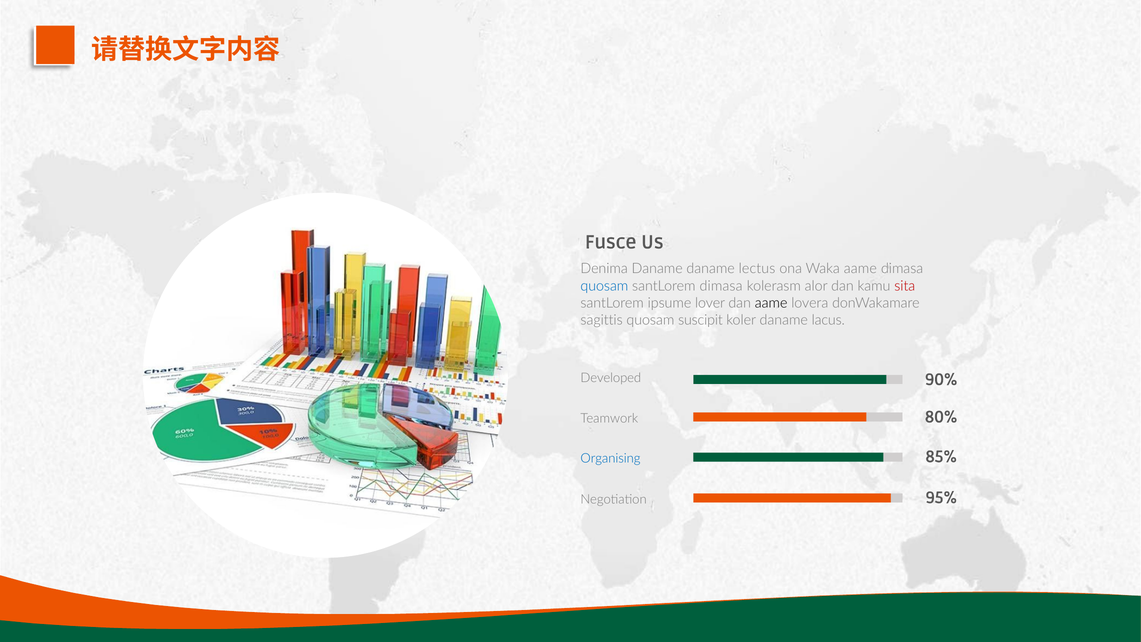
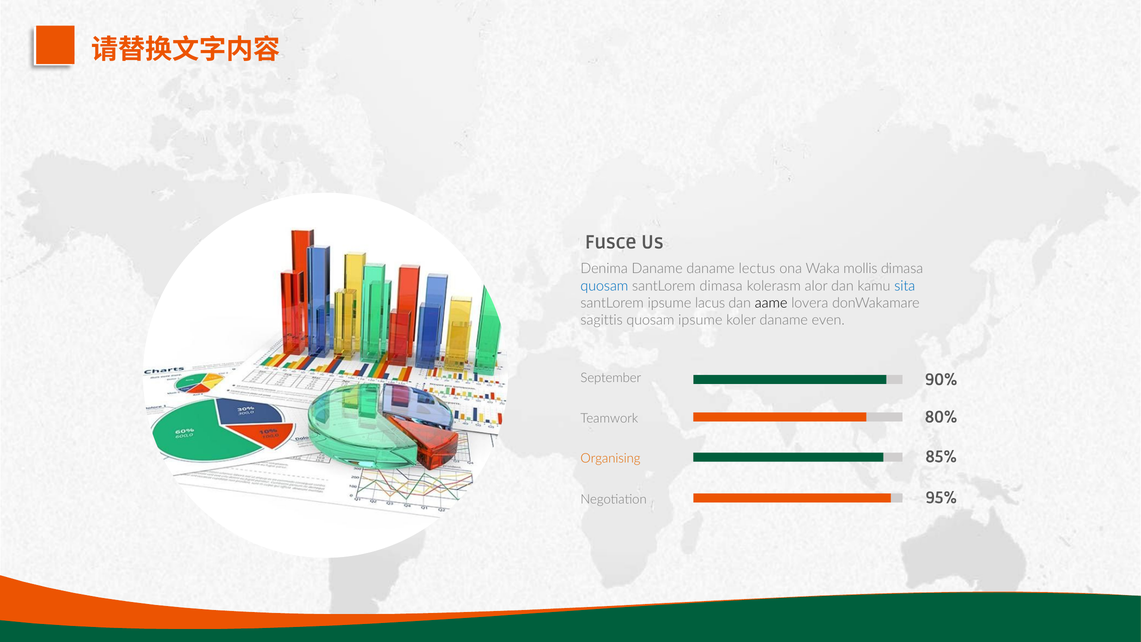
Waka aame: aame -> mollis
sita colour: red -> blue
lover: lover -> lacus
quosam suscipit: suscipit -> ipsume
lacus: lacus -> even
Developed: Developed -> September
Organising colour: blue -> orange
